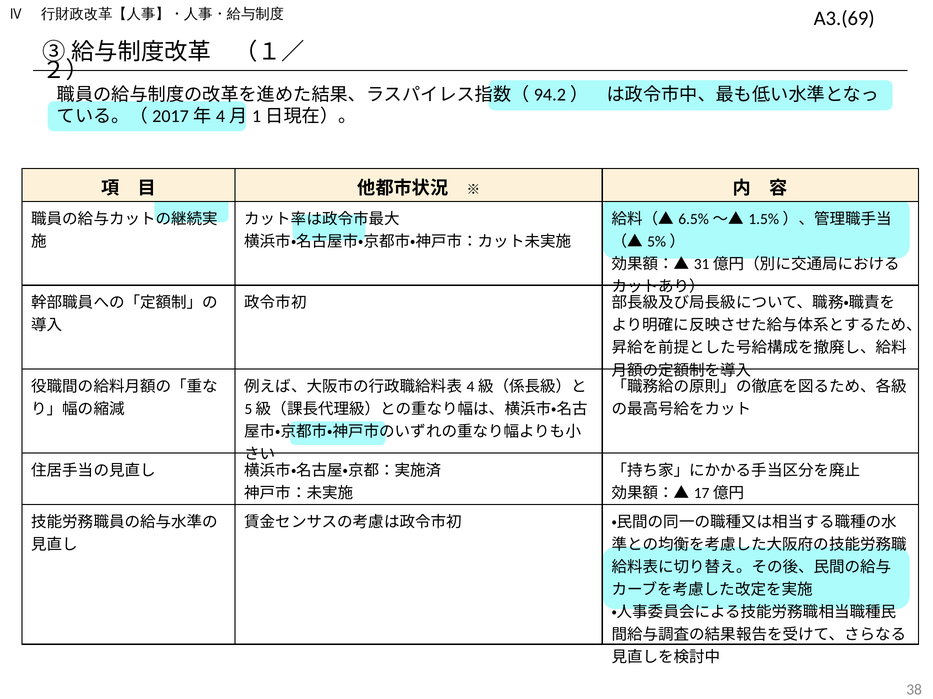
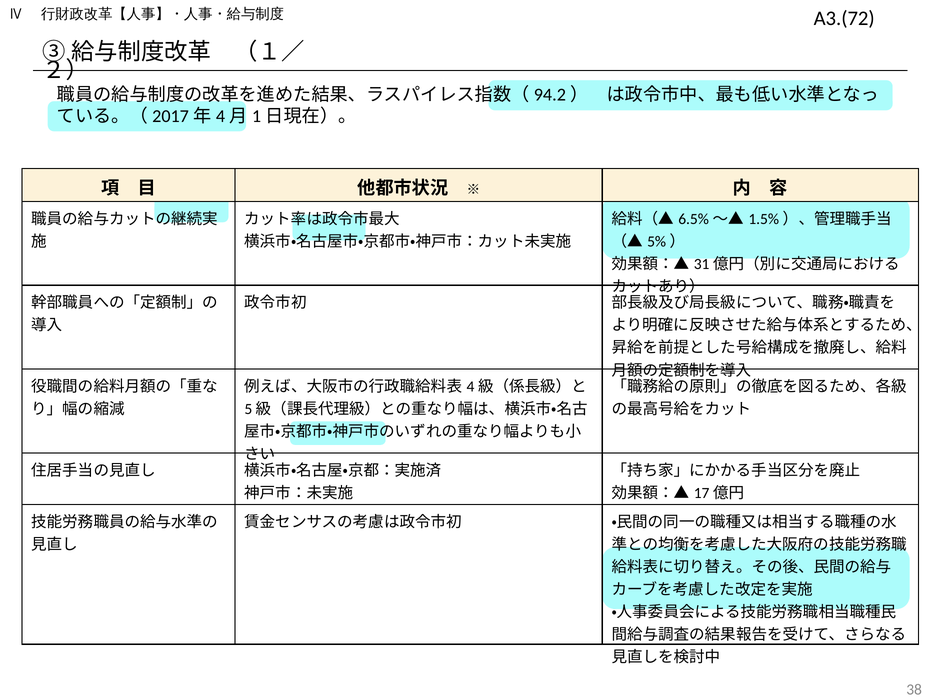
A3.(69: A3.(69 -> A3.(72
